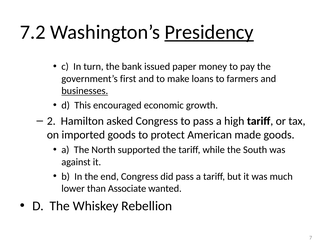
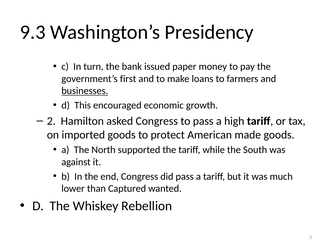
7.2: 7.2 -> 9.3
Presidency underline: present -> none
Associate: Associate -> Captured
